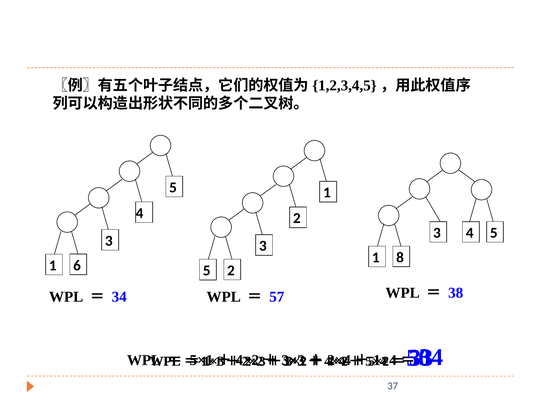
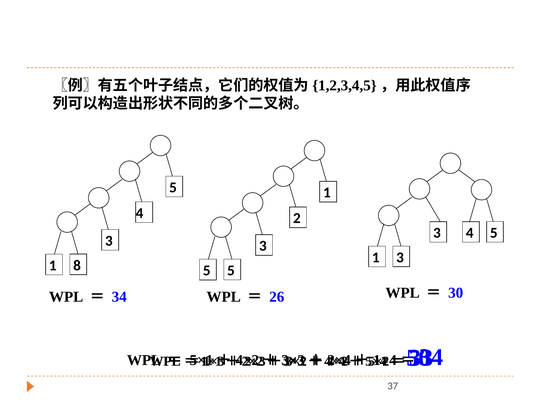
1 8: 8 -> 3
6: 6 -> 8
5 2: 2 -> 5
57: 57 -> 26
38: 38 -> 30
